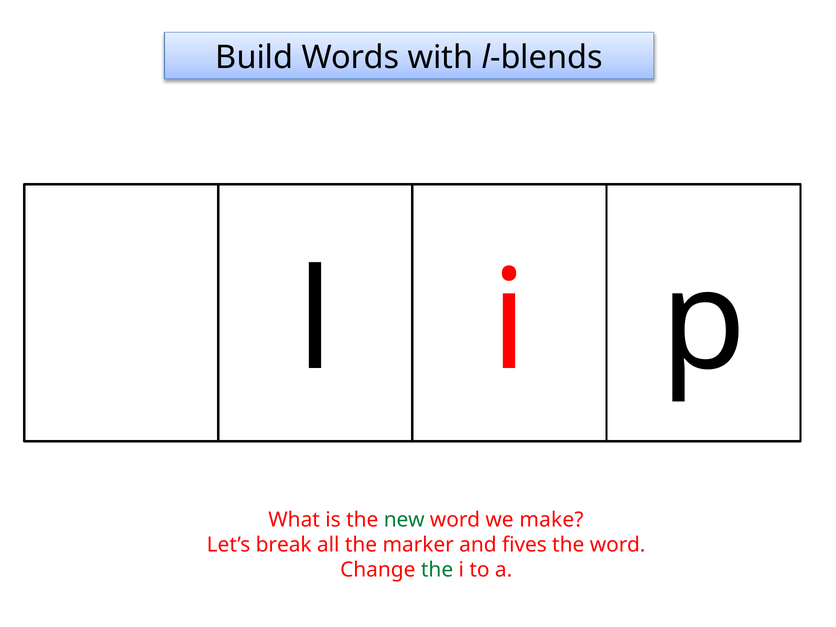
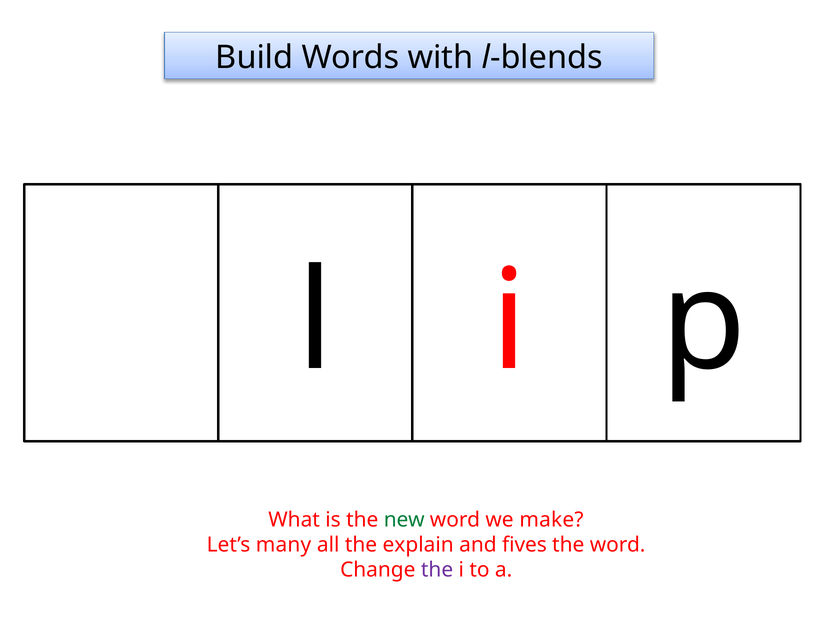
break: break -> many
marker: marker -> explain
the at (437, 570) colour: green -> purple
